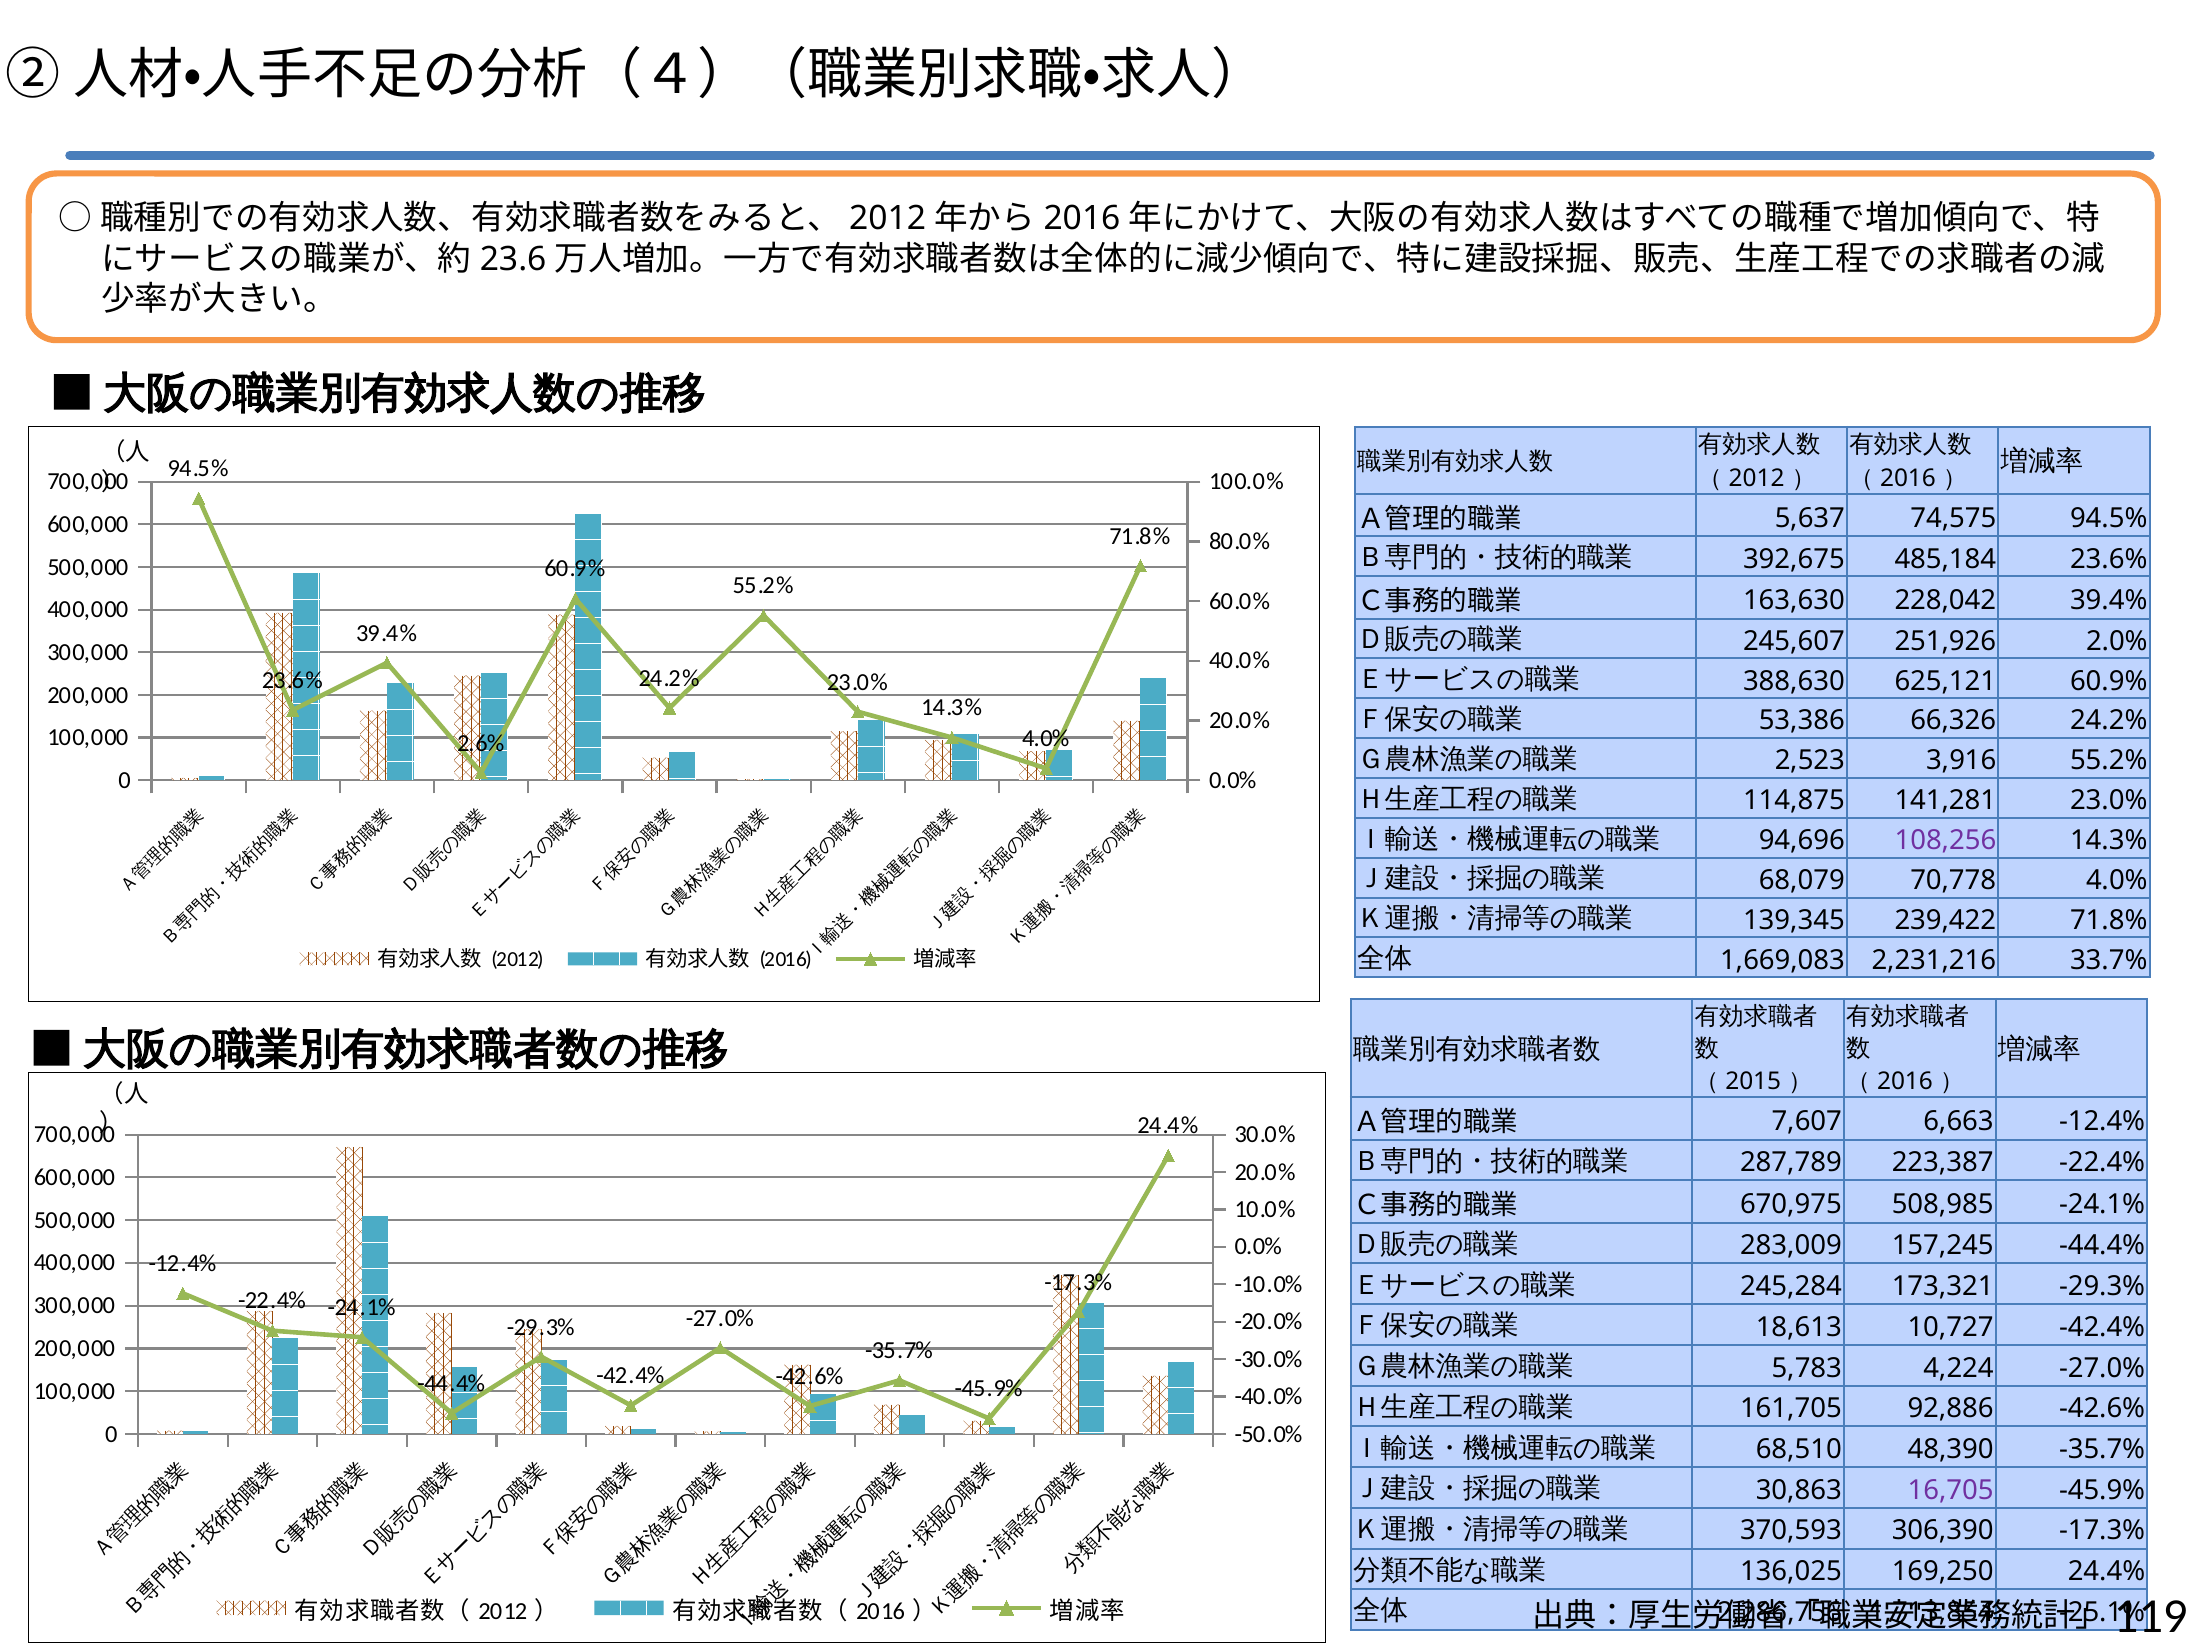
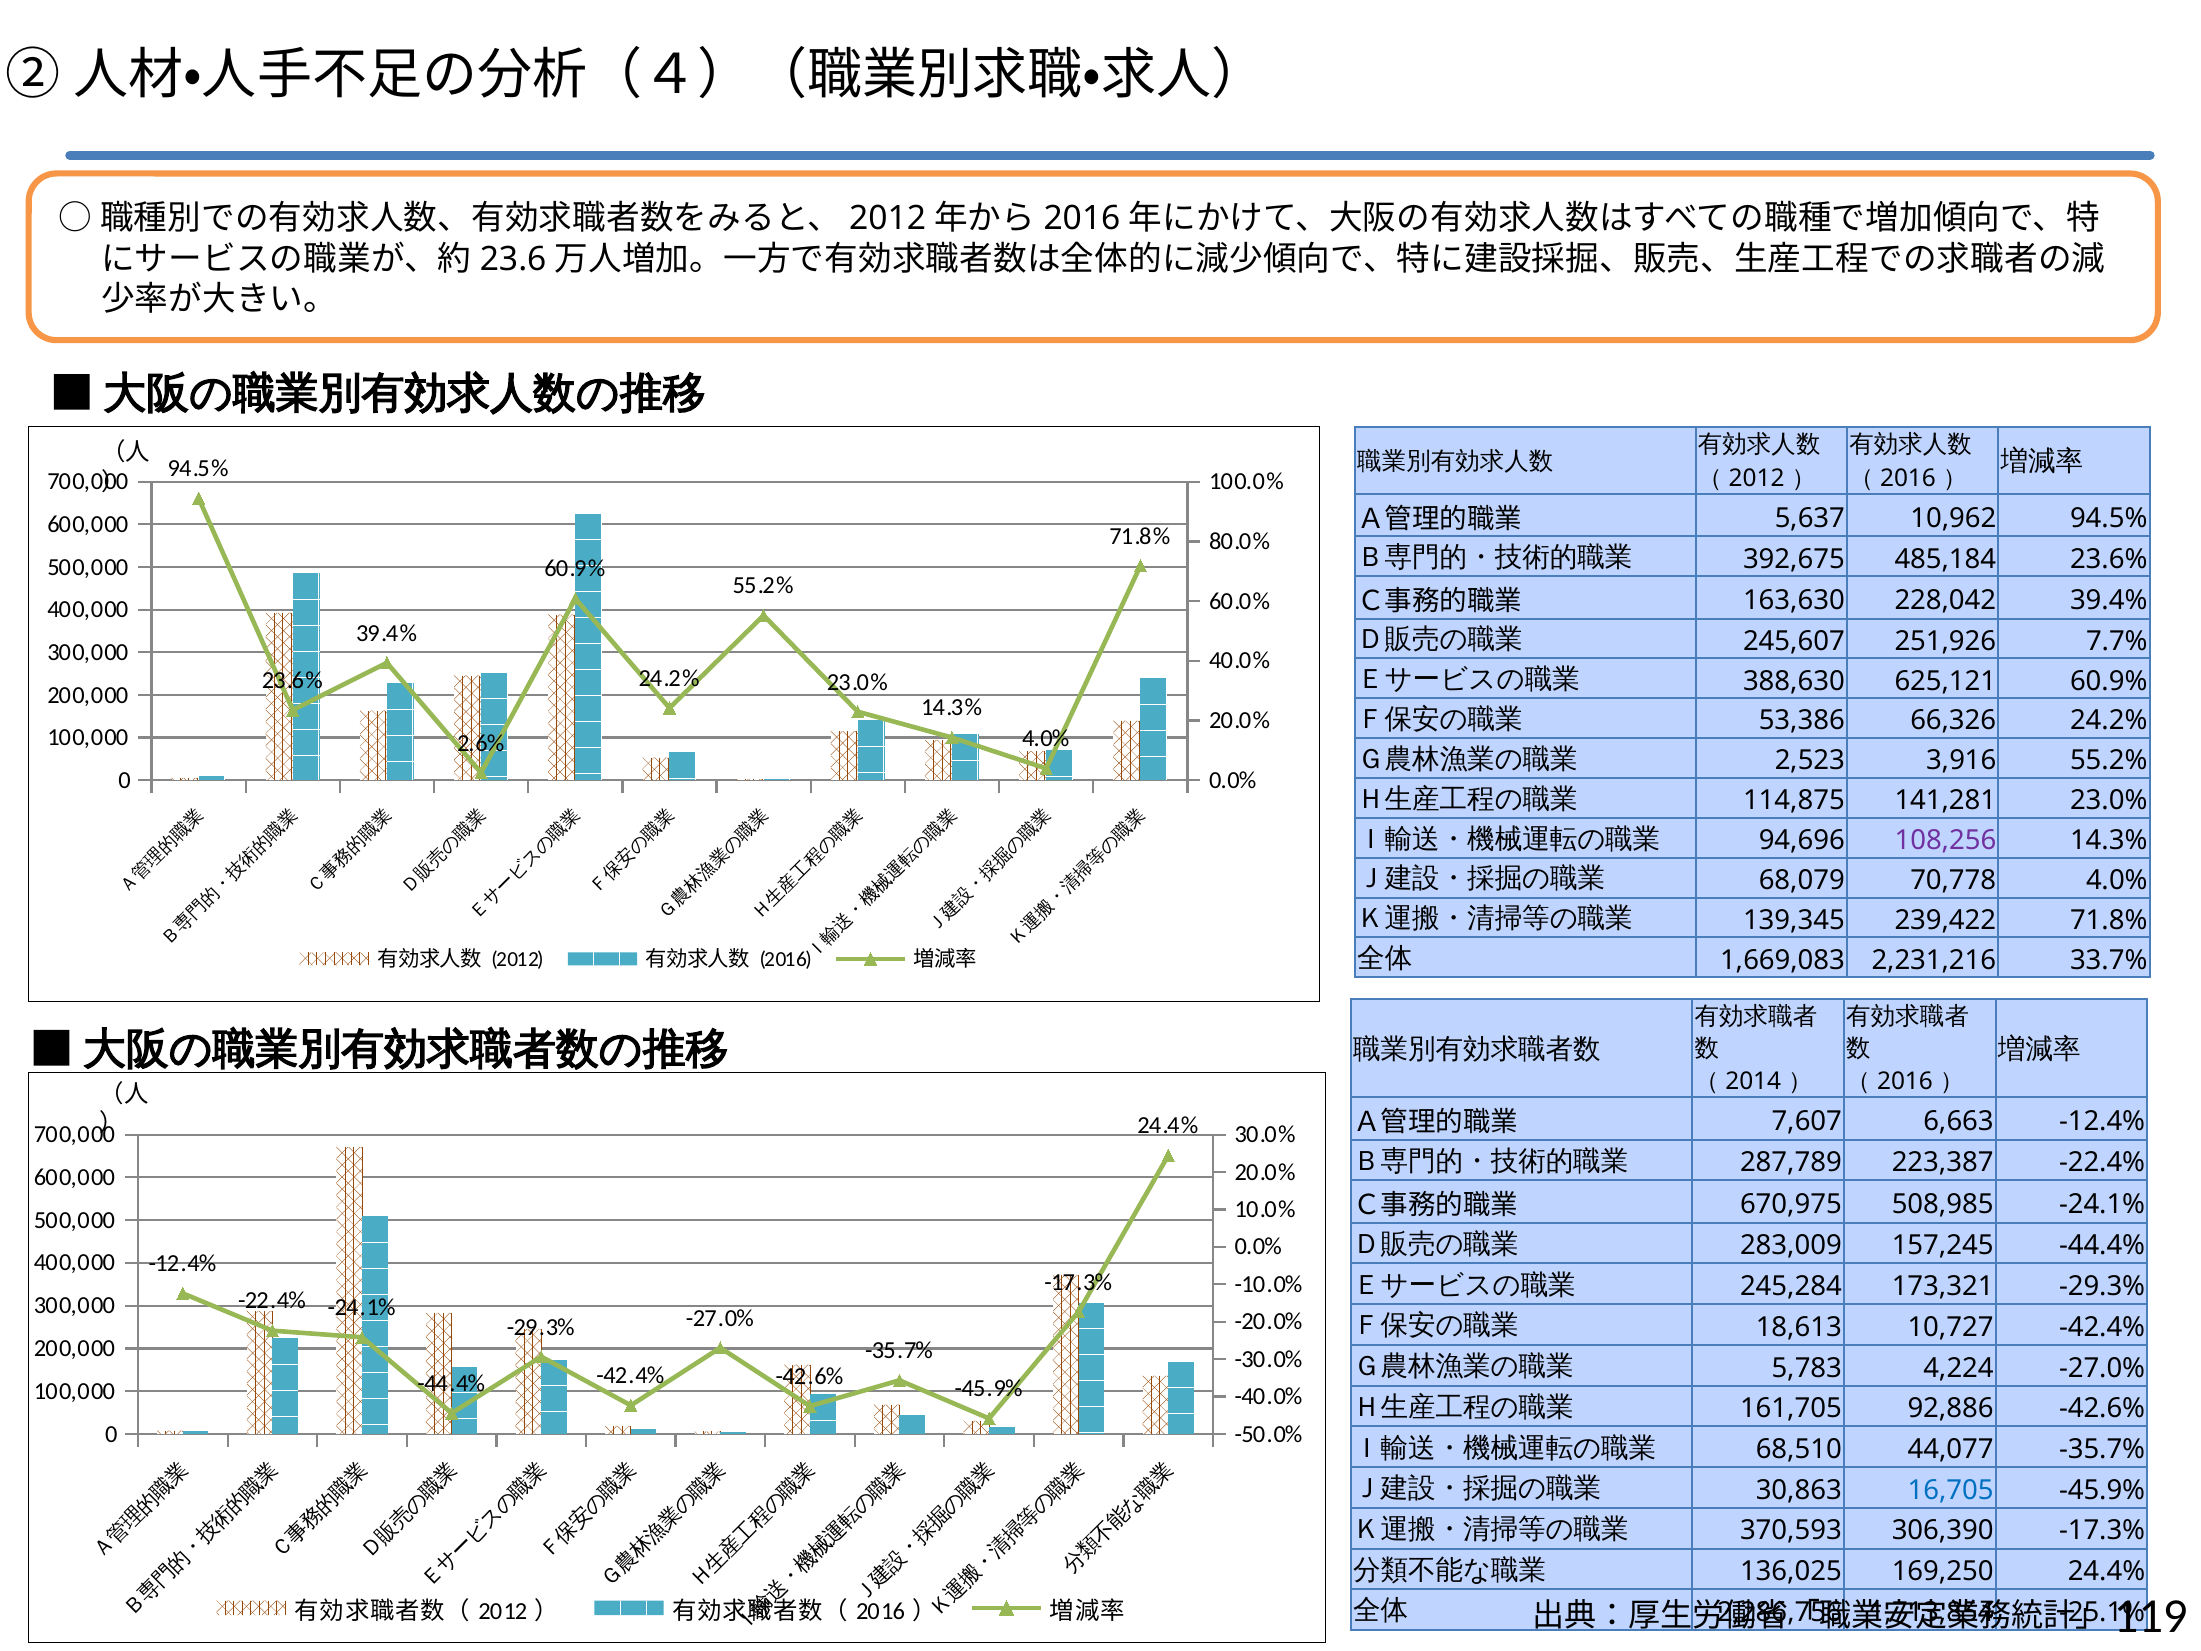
74,575: 74,575 -> 10,962
2.0%: 2.0% -> 7.7%
2015: 2015 -> 2014
48,390: 48,390 -> 44,077
16,705 colour: purple -> blue
